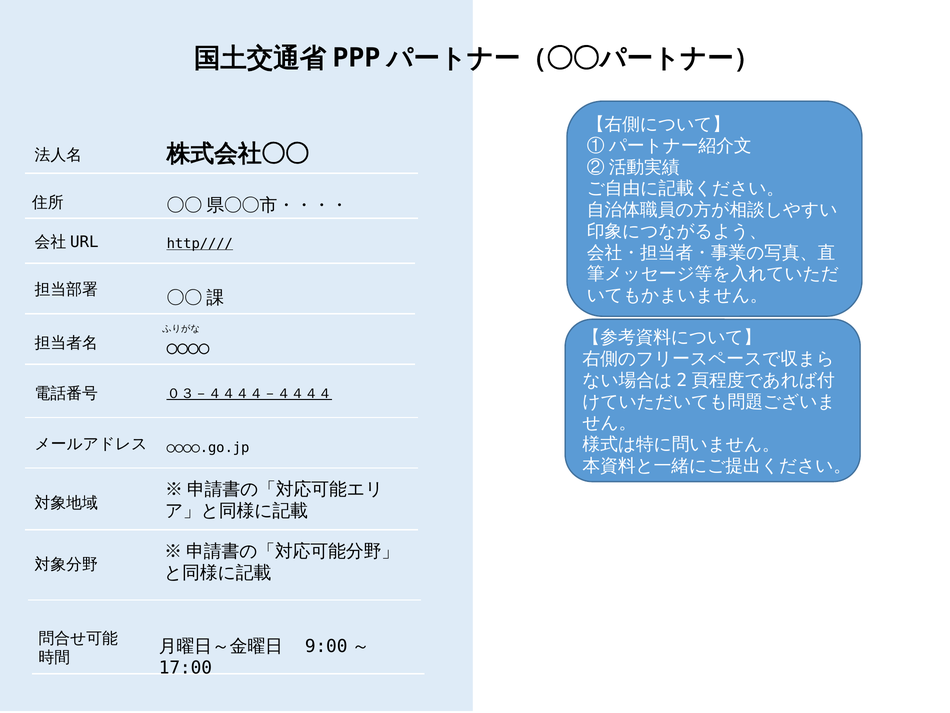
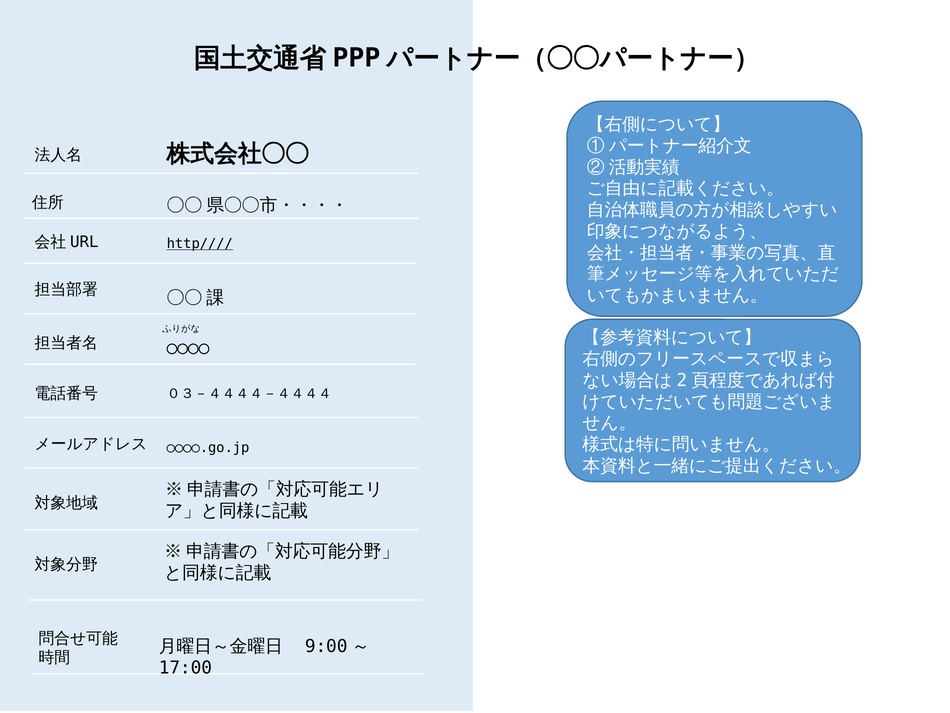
０３－４４４４－４４４４ underline: present -> none
